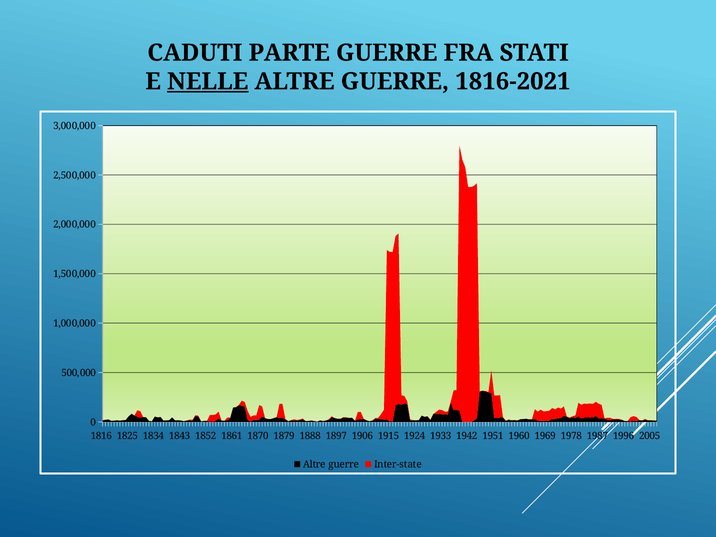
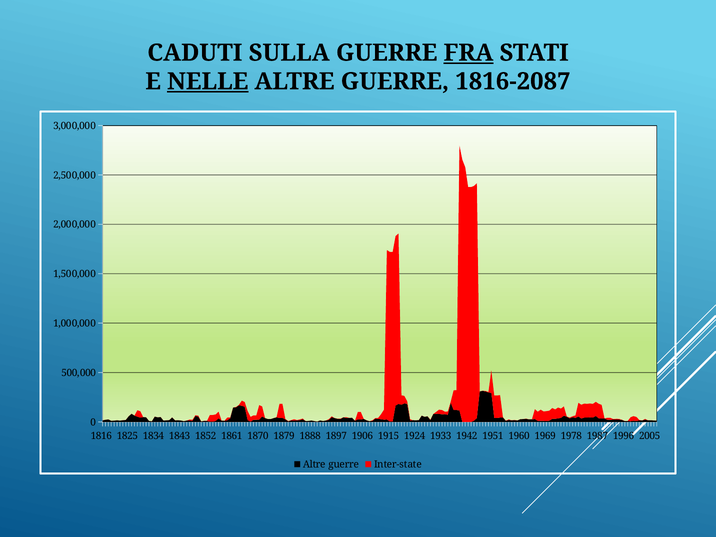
PARTE: PARTE -> SULLA
FRA underline: none -> present
1816-2021: 1816-2021 -> 1816-2087
